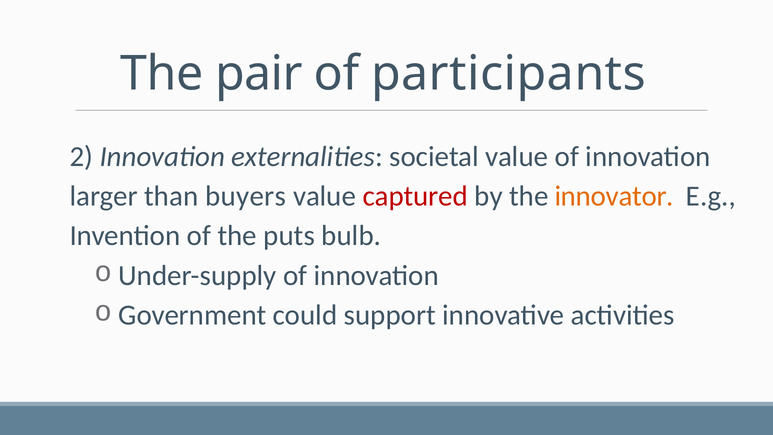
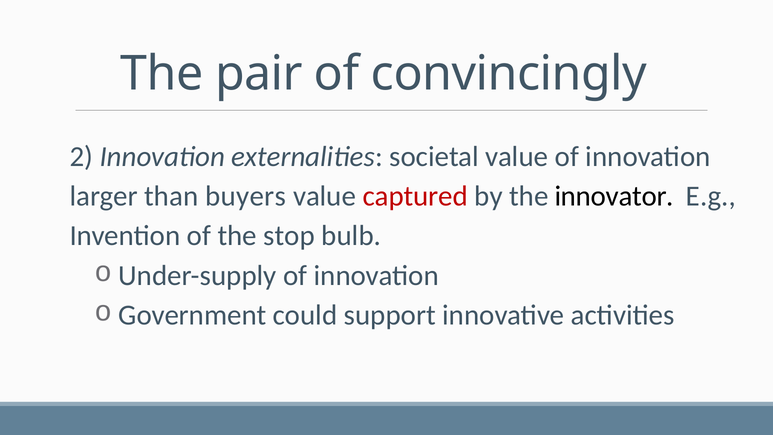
participants: participants -> convincingly
innovator colour: orange -> black
puts: puts -> stop
